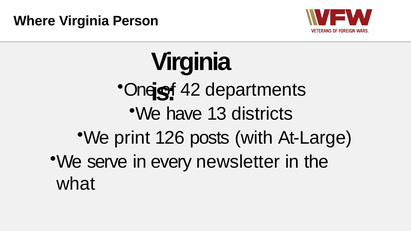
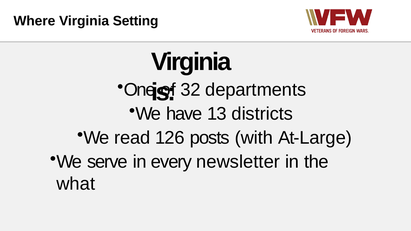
Person: Person -> Setting
42: 42 -> 32
print: print -> read
